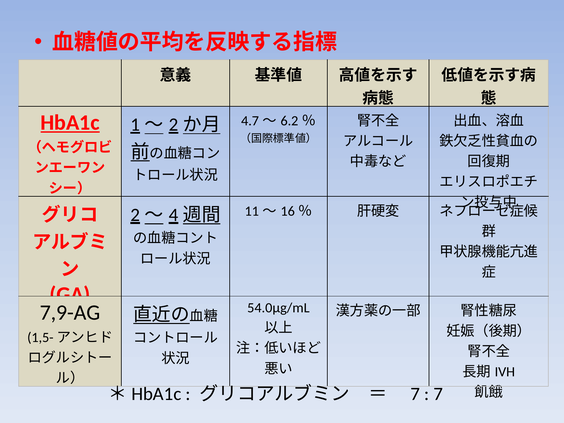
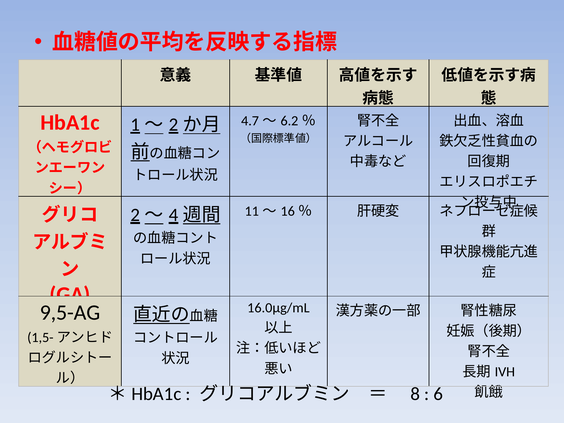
HbA1c underline: present -> none
54.0μg/mL: 54.0μg/mL -> 16.0μg/mL
7,9-AG: 7,9-AG -> 9,5-AG
7 at (415, 394): 7 -> 8
7 at (438, 394): 7 -> 6
